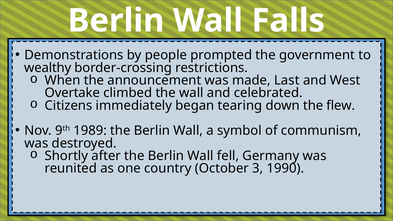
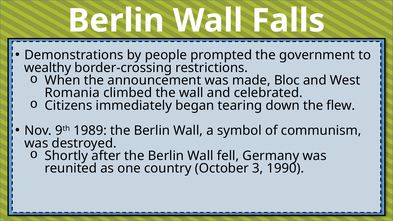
Last: Last -> Bloc
Overtake: Overtake -> Romania
